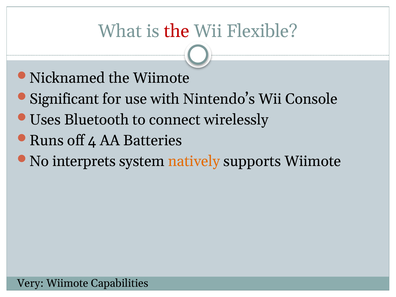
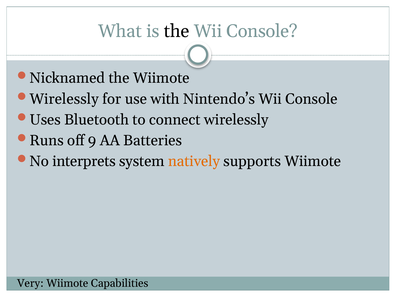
the at (177, 31) colour: red -> black
Flexible at (262, 31): Flexible -> Console
Significant at (64, 99): Significant -> Wirelessly
4: 4 -> 9
